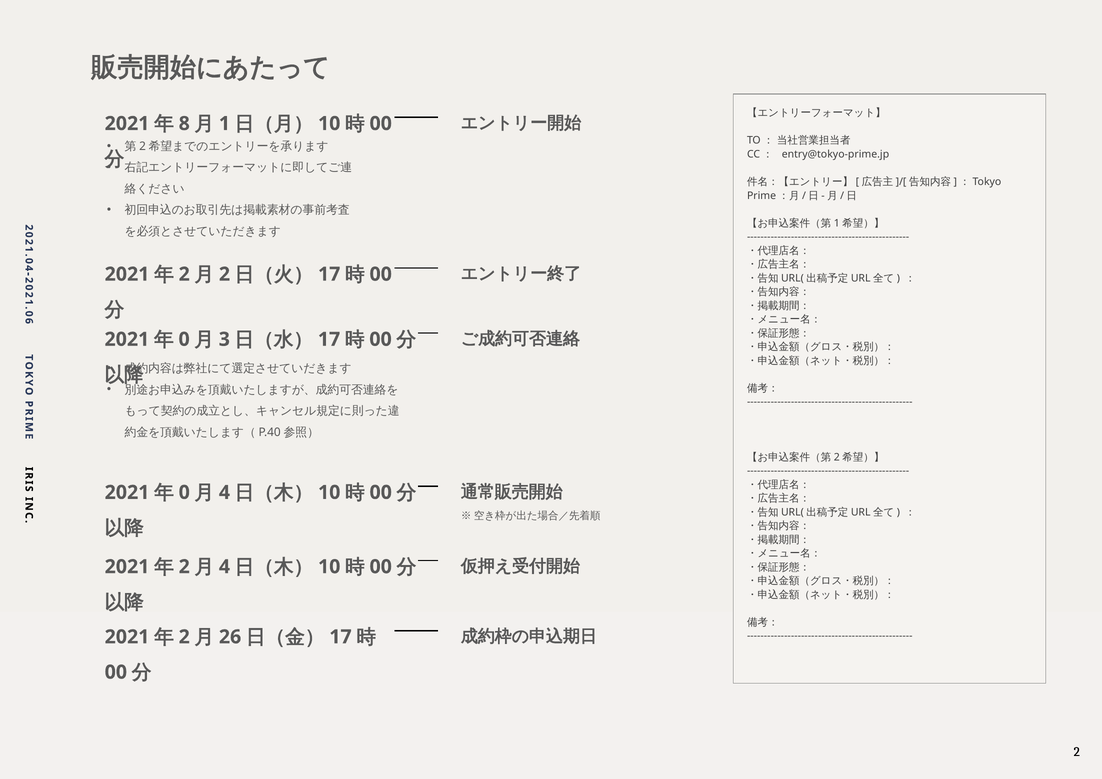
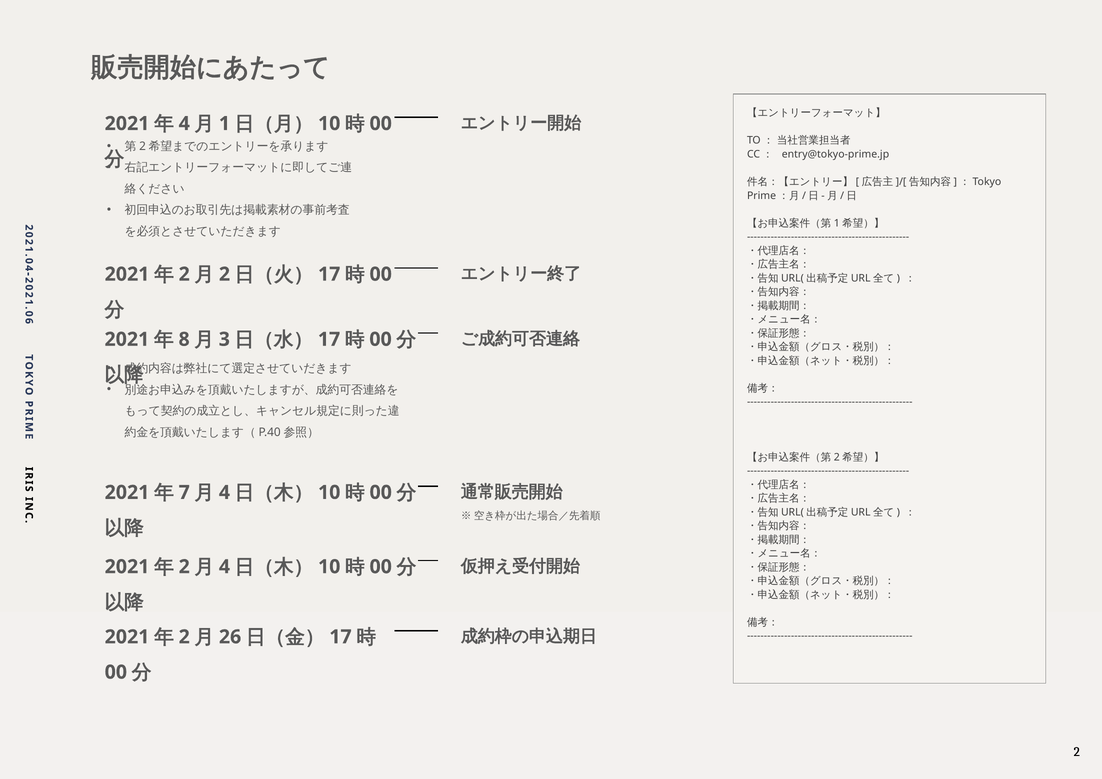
8 at (184, 124): 8 -> 4
0 at (184, 339): 0 -> 8
0 at (184, 493): 0 -> 7
